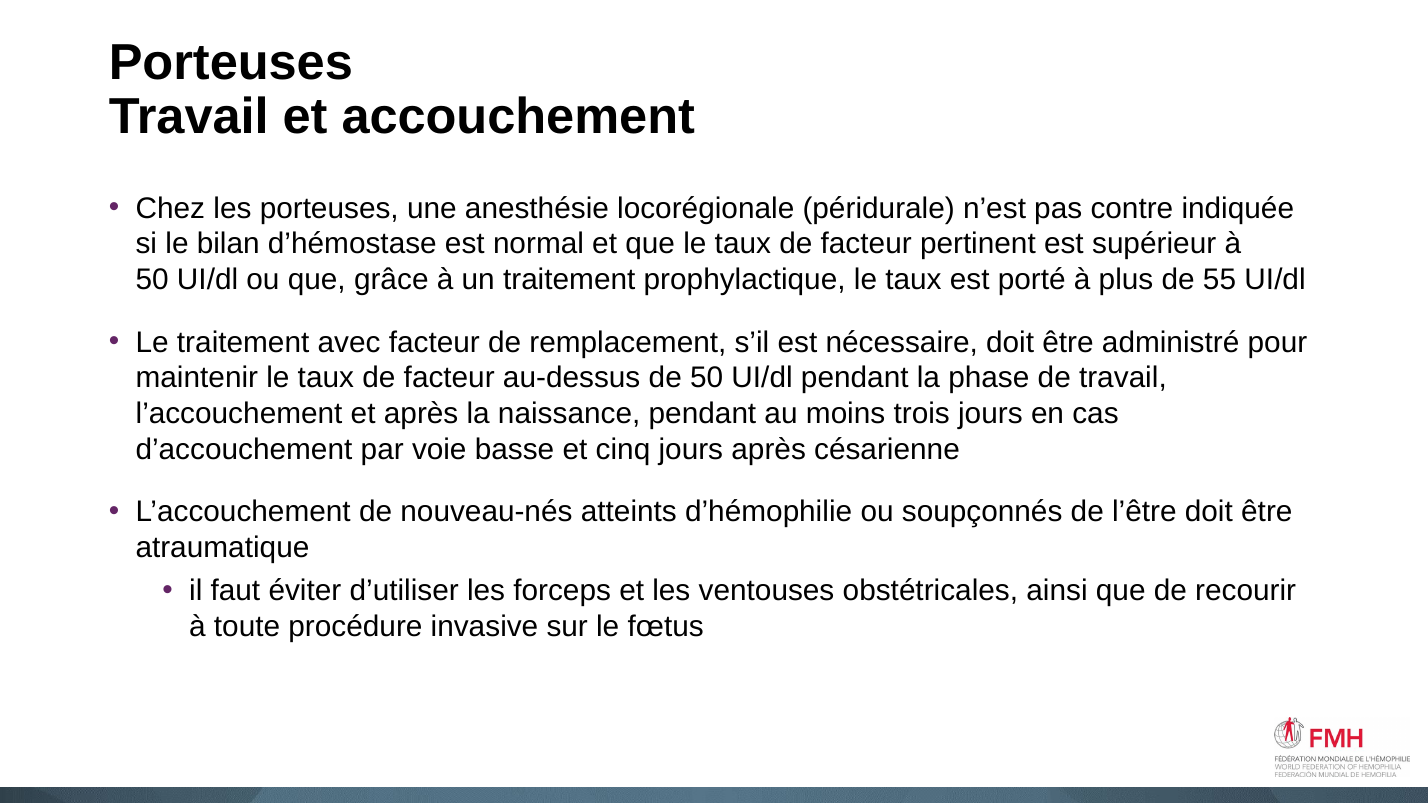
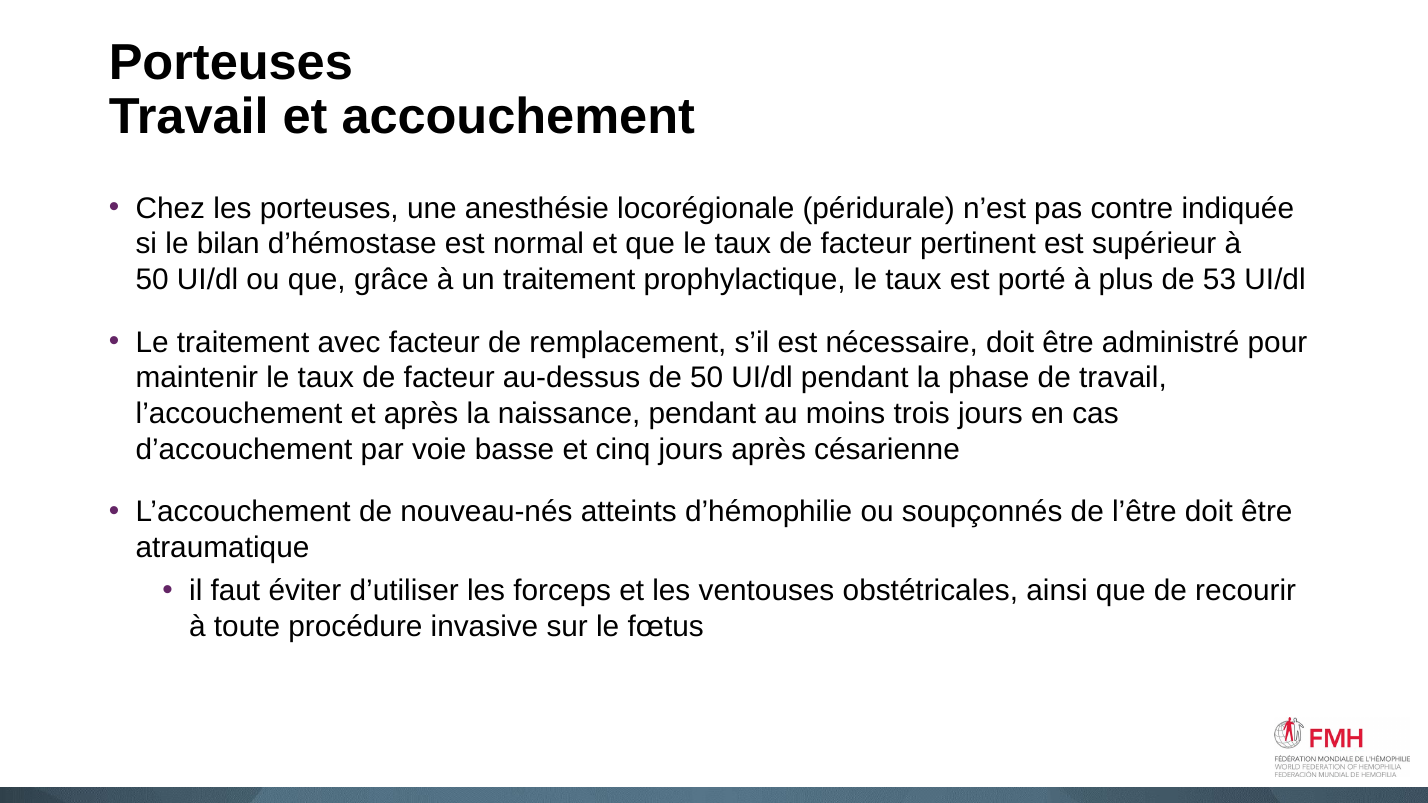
55: 55 -> 53
